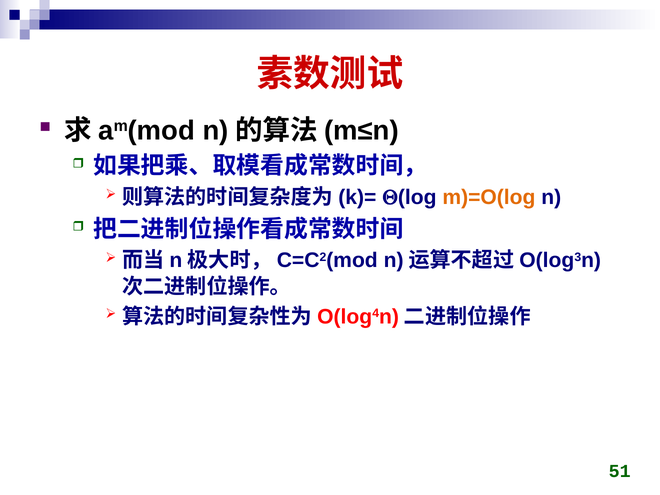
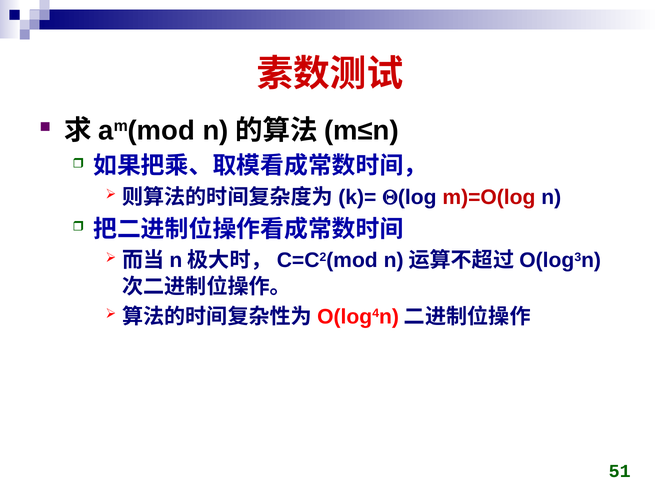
m)=O(log colour: orange -> red
